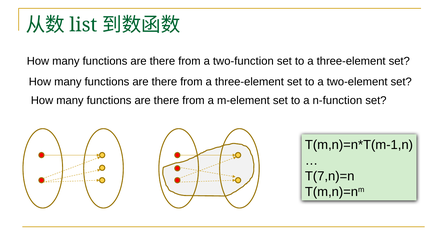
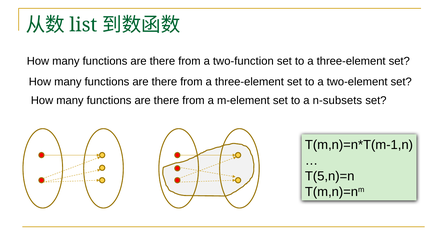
n-function: n-function -> n-subsets
T(7,n)=n: T(7,n)=n -> T(5,n)=n
